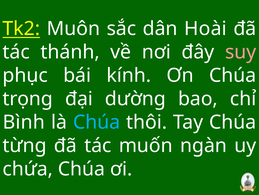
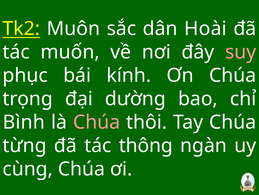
thánh: thánh -> muốn
Chúa at (97, 122) colour: light blue -> pink
muốn: muốn -> thông
chứa: chứa -> cùng
